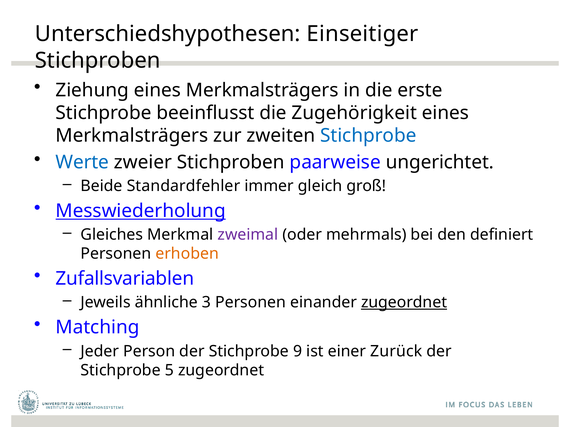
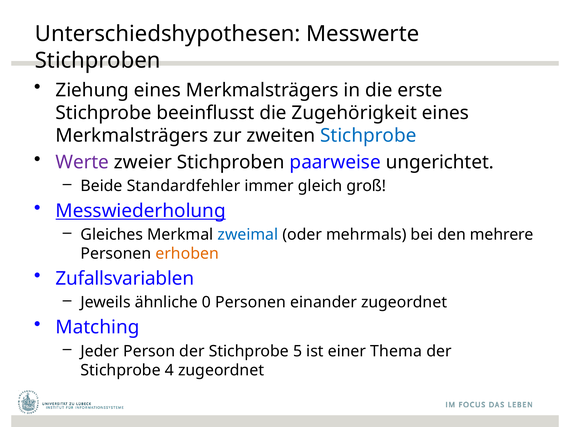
Einseitiger: Einseitiger -> Messwerte
Werte colour: blue -> purple
zweimal colour: purple -> blue
definiert: definiert -> mehrere
3: 3 -> 0
zugeordnet at (404, 303) underline: present -> none
9: 9 -> 5
Zurück: Zurück -> Thema
5: 5 -> 4
